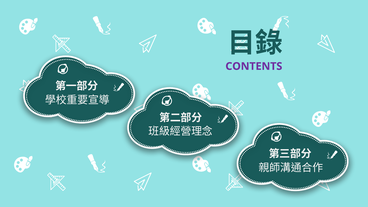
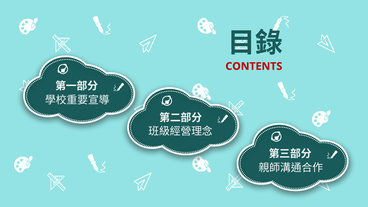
CONTENTS colour: purple -> red
